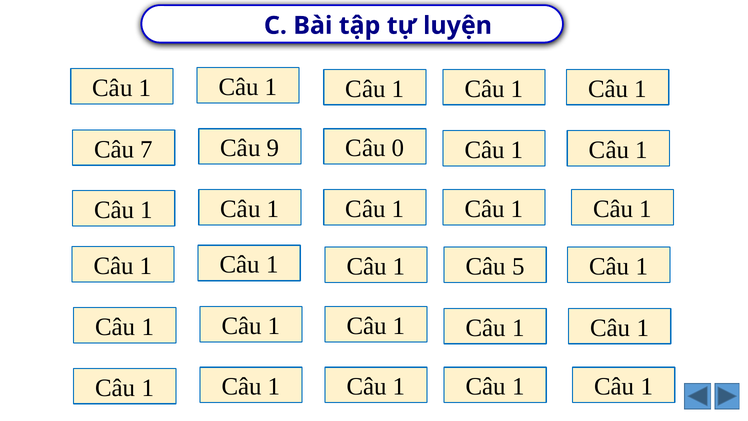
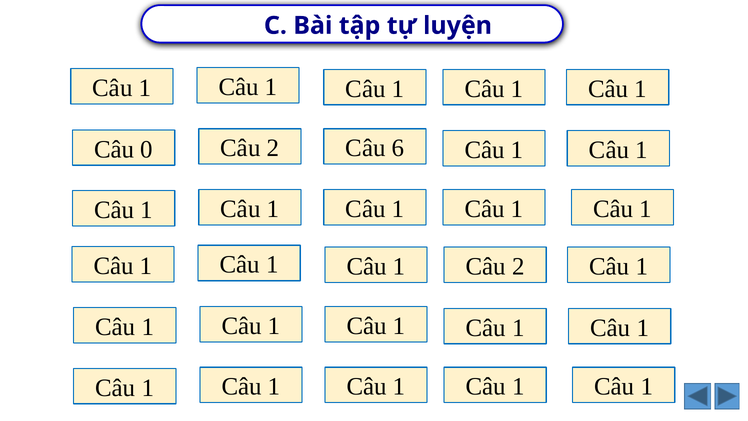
9 at (273, 148): 9 -> 2
0: 0 -> 6
7: 7 -> 0
5 at (518, 266): 5 -> 2
